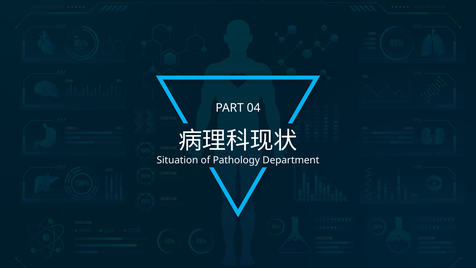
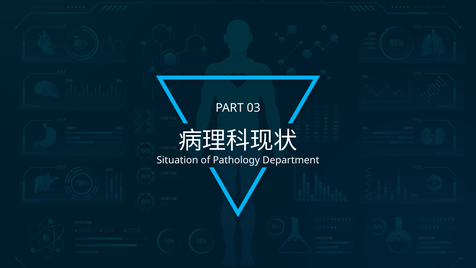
04: 04 -> 03
